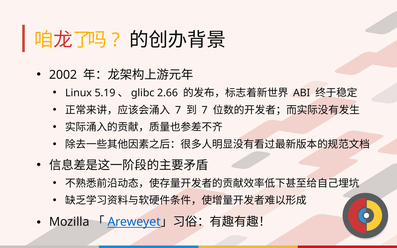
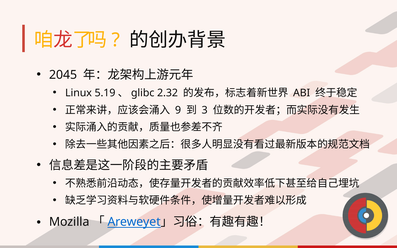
2002: 2002 -> 2045
2.66: 2.66 -> 2.32
7 at (178, 110): 7 -> 9
7 at (205, 110): 7 -> 3
